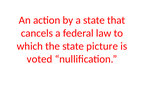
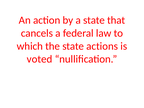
picture: picture -> actions
